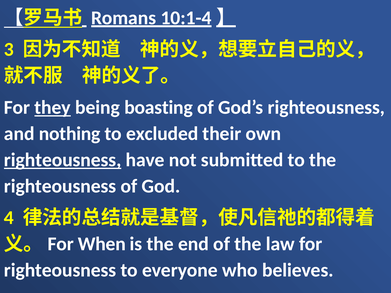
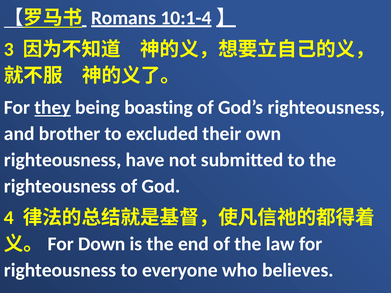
nothing: nothing -> brother
righteousness at (63, 160) underline: present -> none
When: When -> Down
